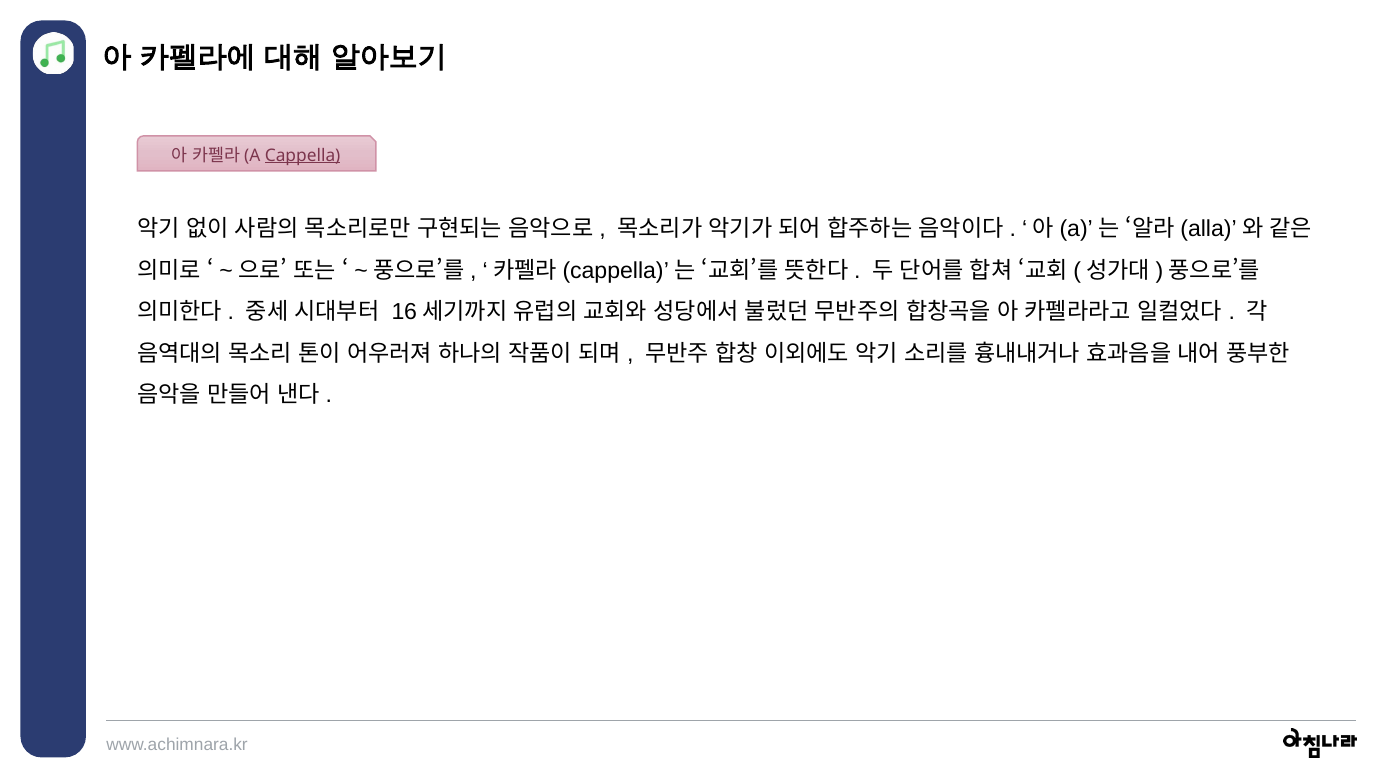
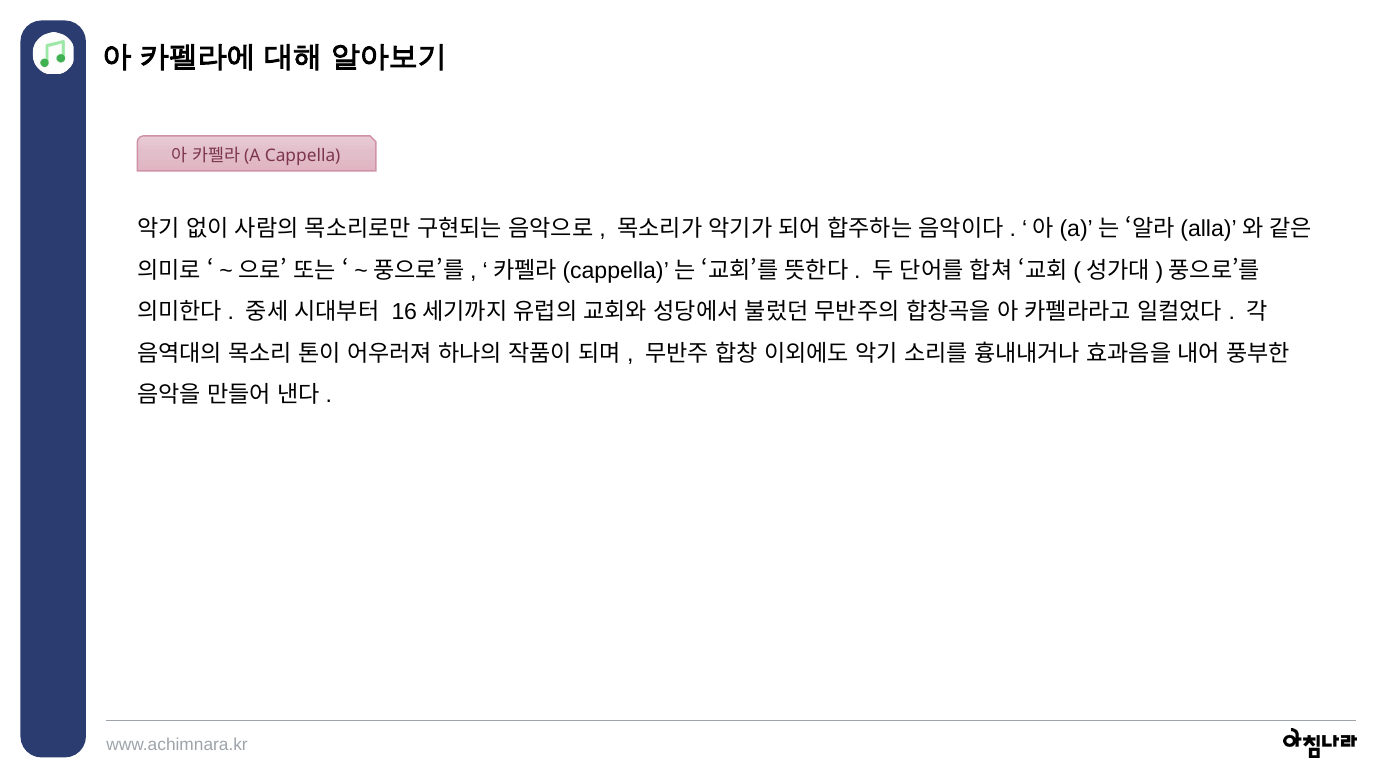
Cappella underline: present -> none
